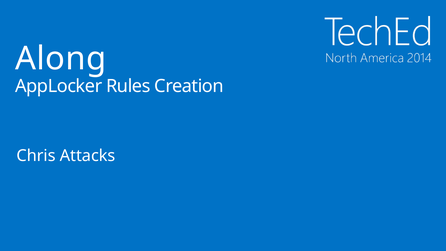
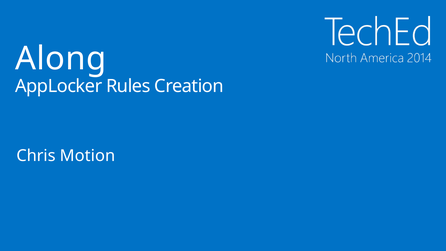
Attacks: Attacks -> Motion
